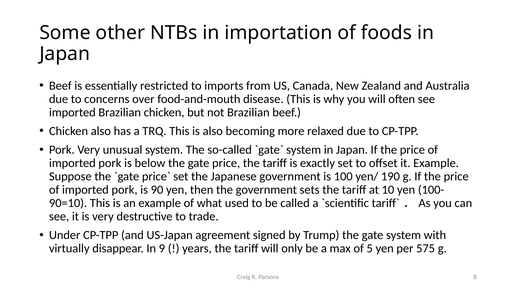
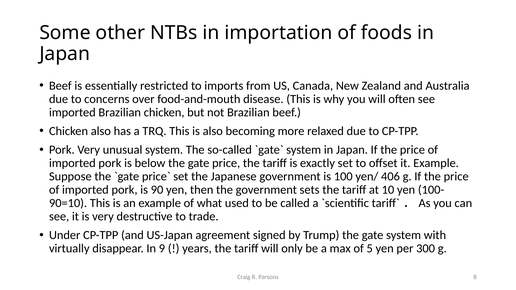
190: 190 -> 406
575: 575 -> 300
